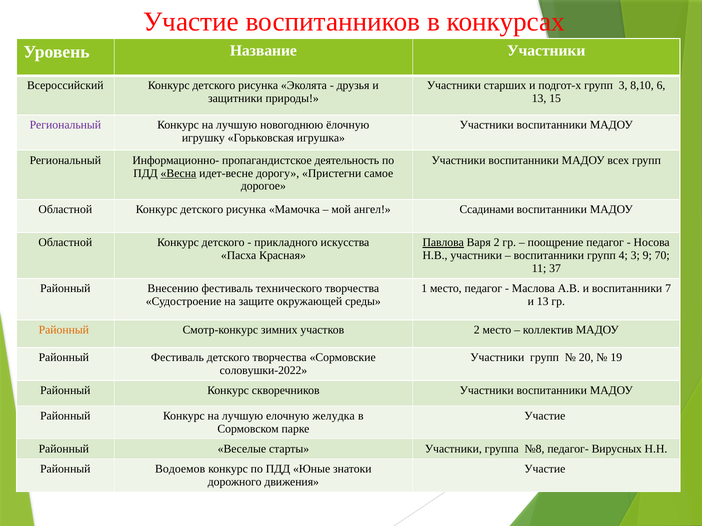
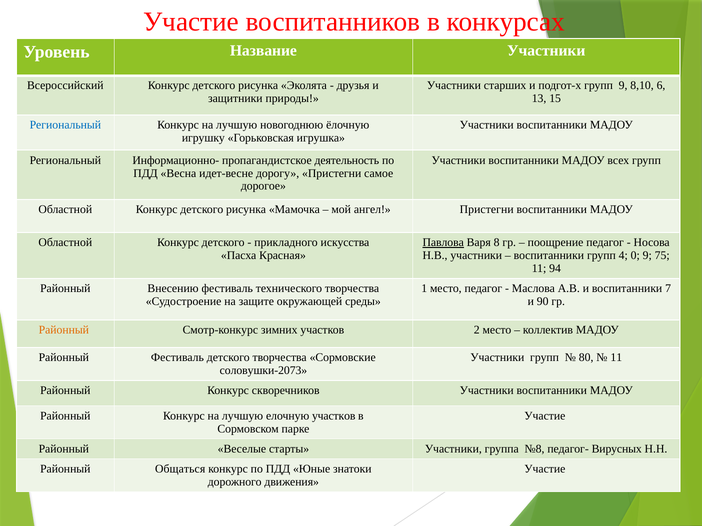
групп 3: 3 -> 9
Региональный at (65, 125) colour: purple -> blue
Весна underline: present -> none
ангел Ссадинами: Ссадинами -> Пристегни
Варя 2: 2 -> 8
4 3: 3 -> 0
70: 70 -> 75
37: 37 -> 94
и 13: 13 -> 90
20: 20 -> 80
19 at (616, 358): 19 -> 11
соловушки-2022: соловушки-2022 -> соловушки-2073
елочную желудка: желудка -> участков
Водоемов: Водоемов -> Общаться
